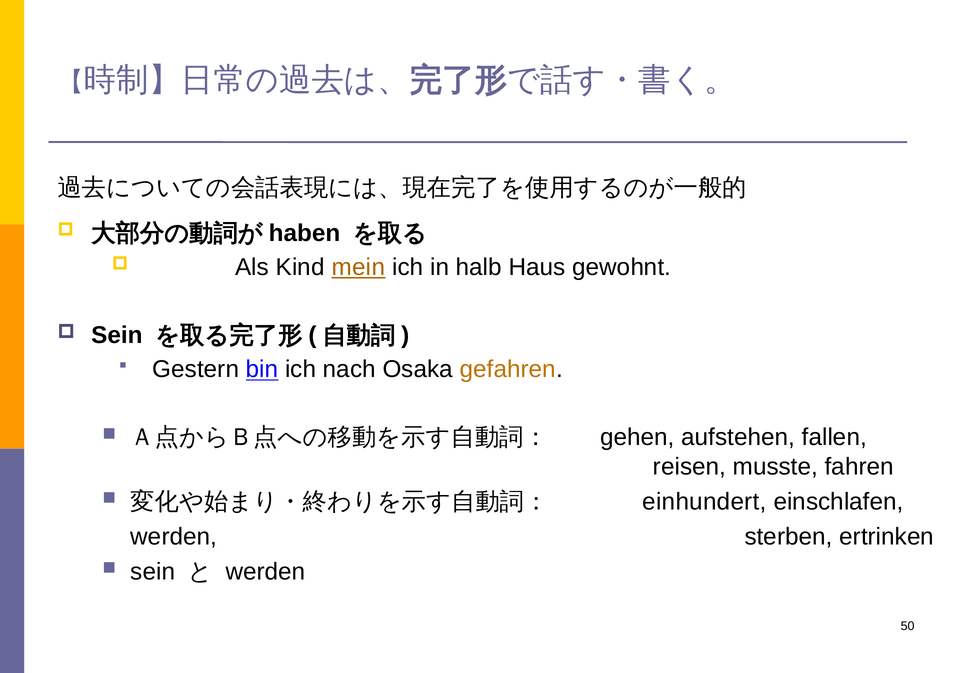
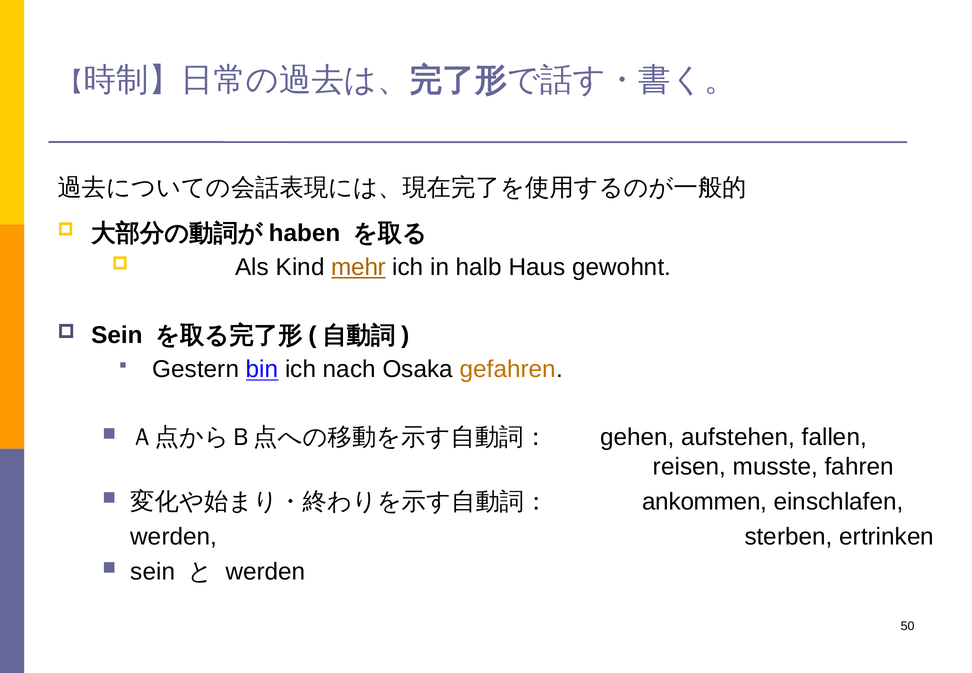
mein: mein -> mehr
einhundert: einhundert -> ankommen
